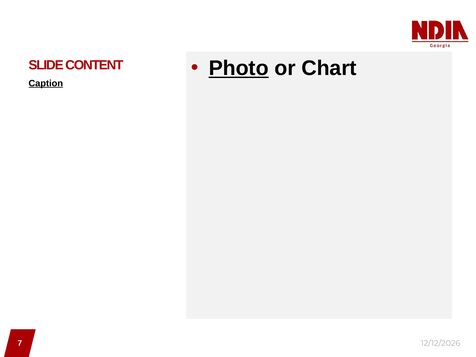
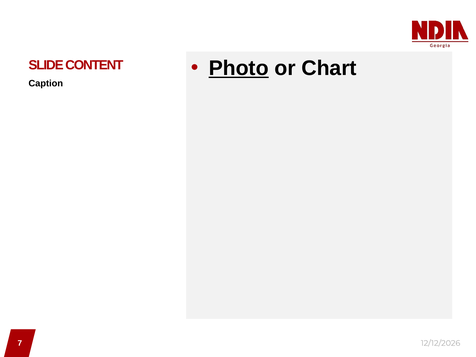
Caption underline: present -> none
